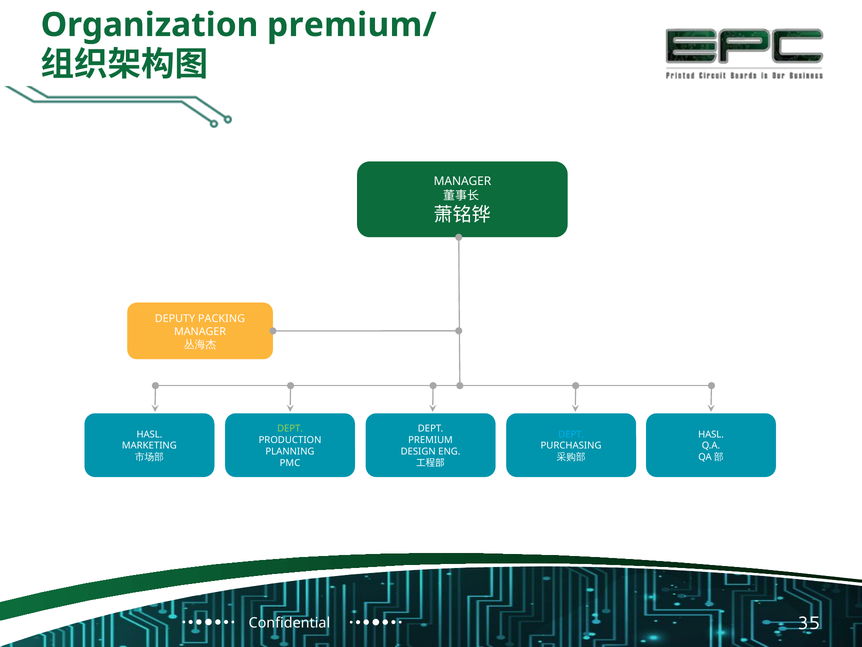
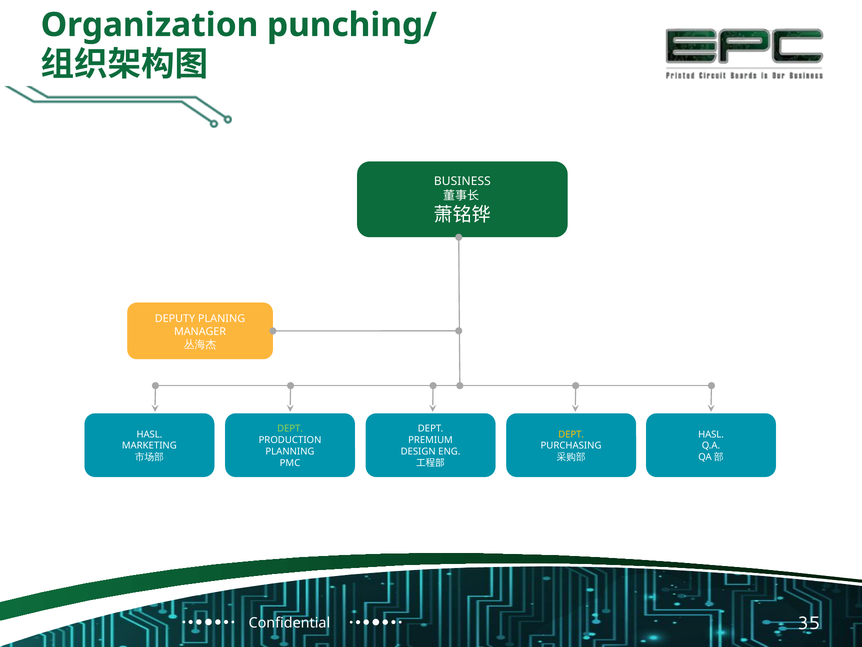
premium/: premium/ -> punching/
MANAGER at (462, 181): MANAGER -> BUSINESS
PACKING: PACKING -> PLANING
DEPT at (571, 434) colour: light blue -> yellow
